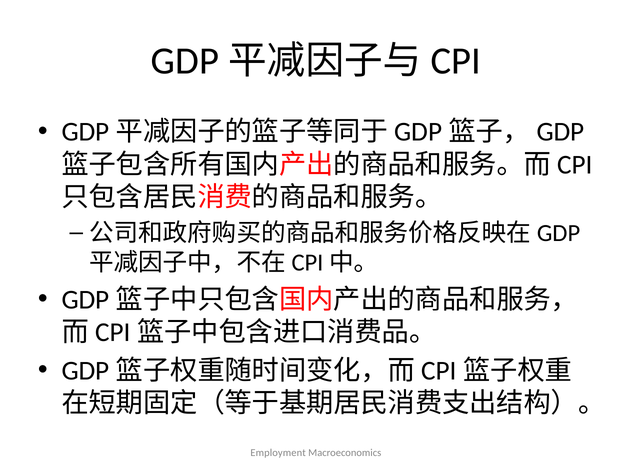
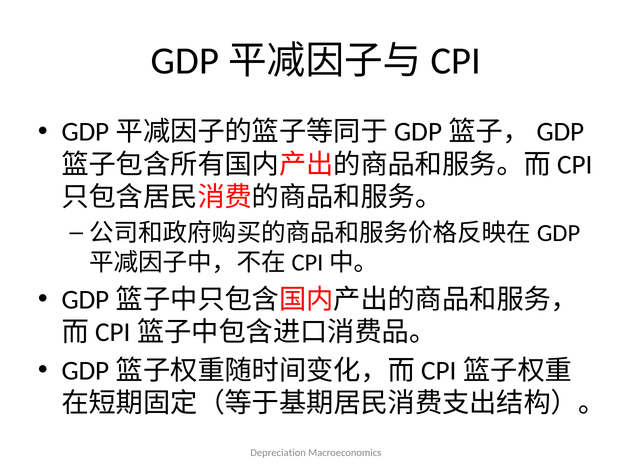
Employment: Employment -> Depreciation
